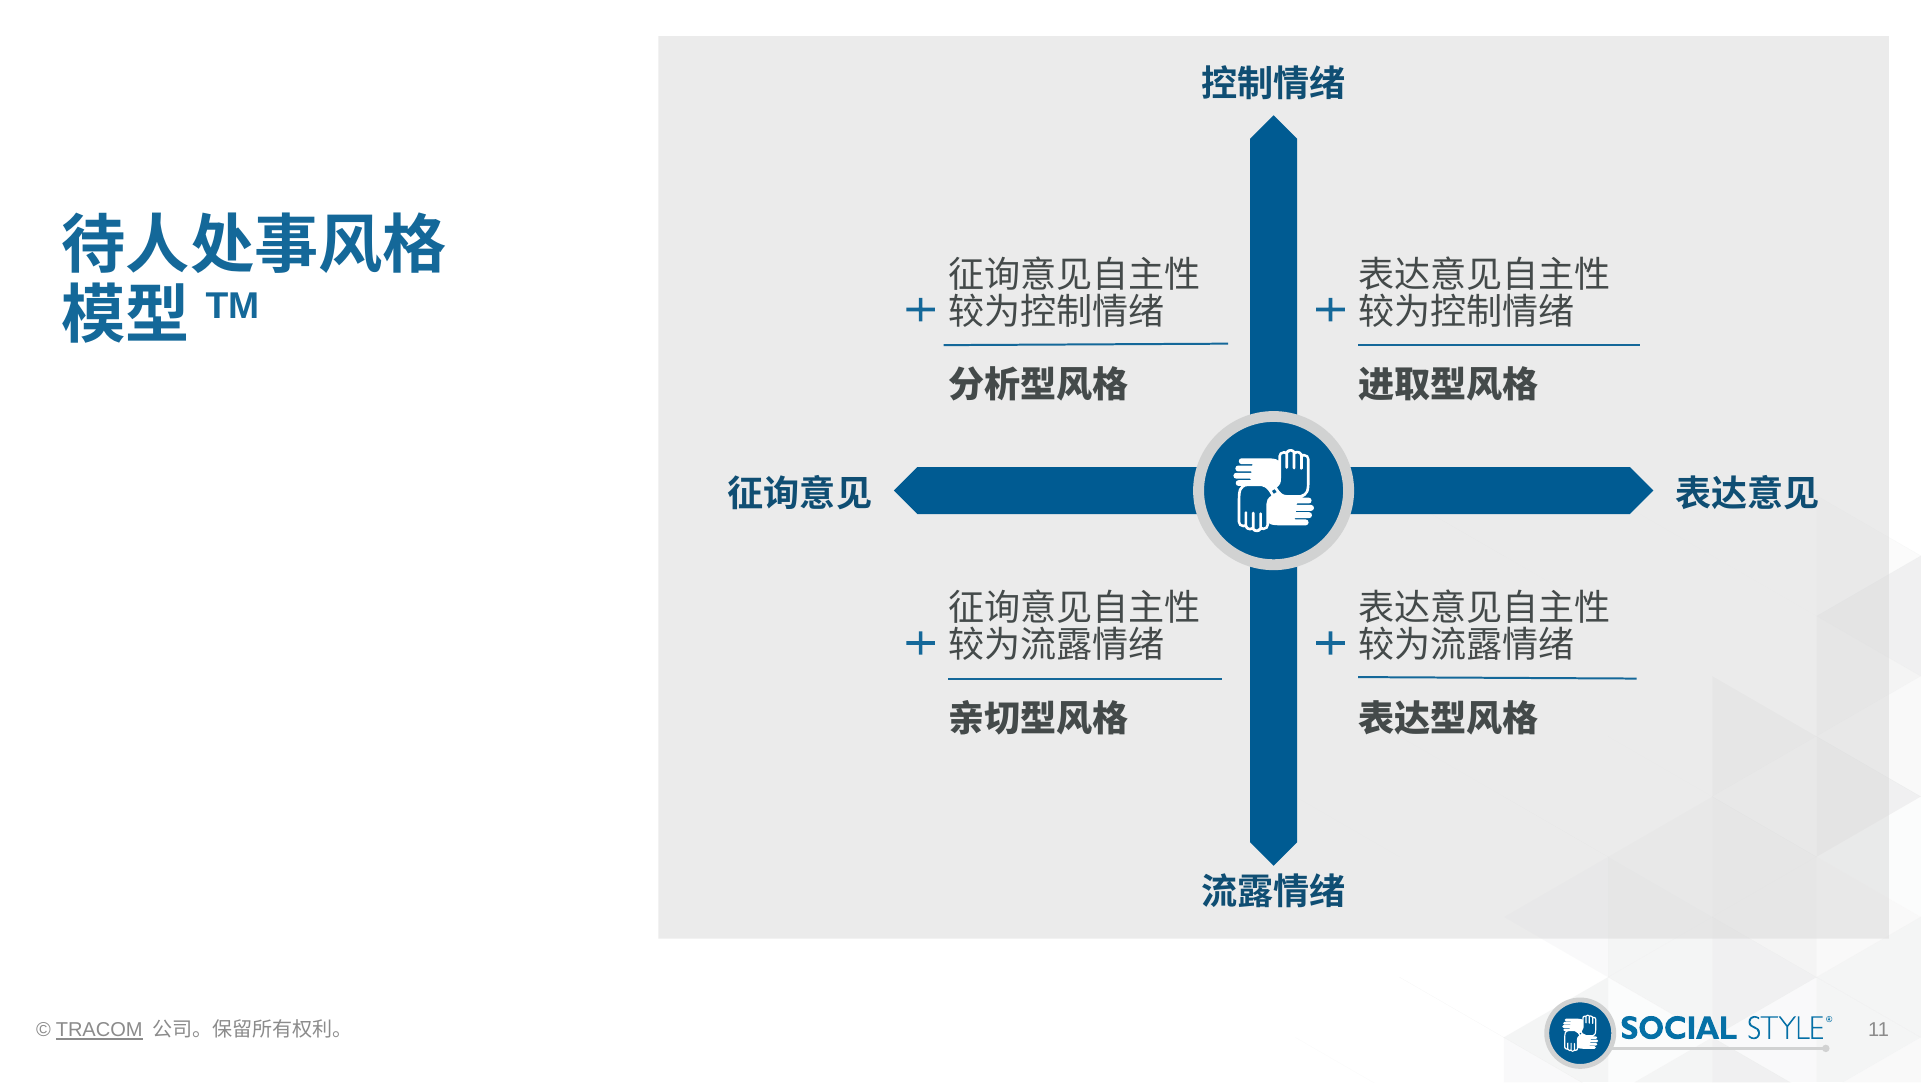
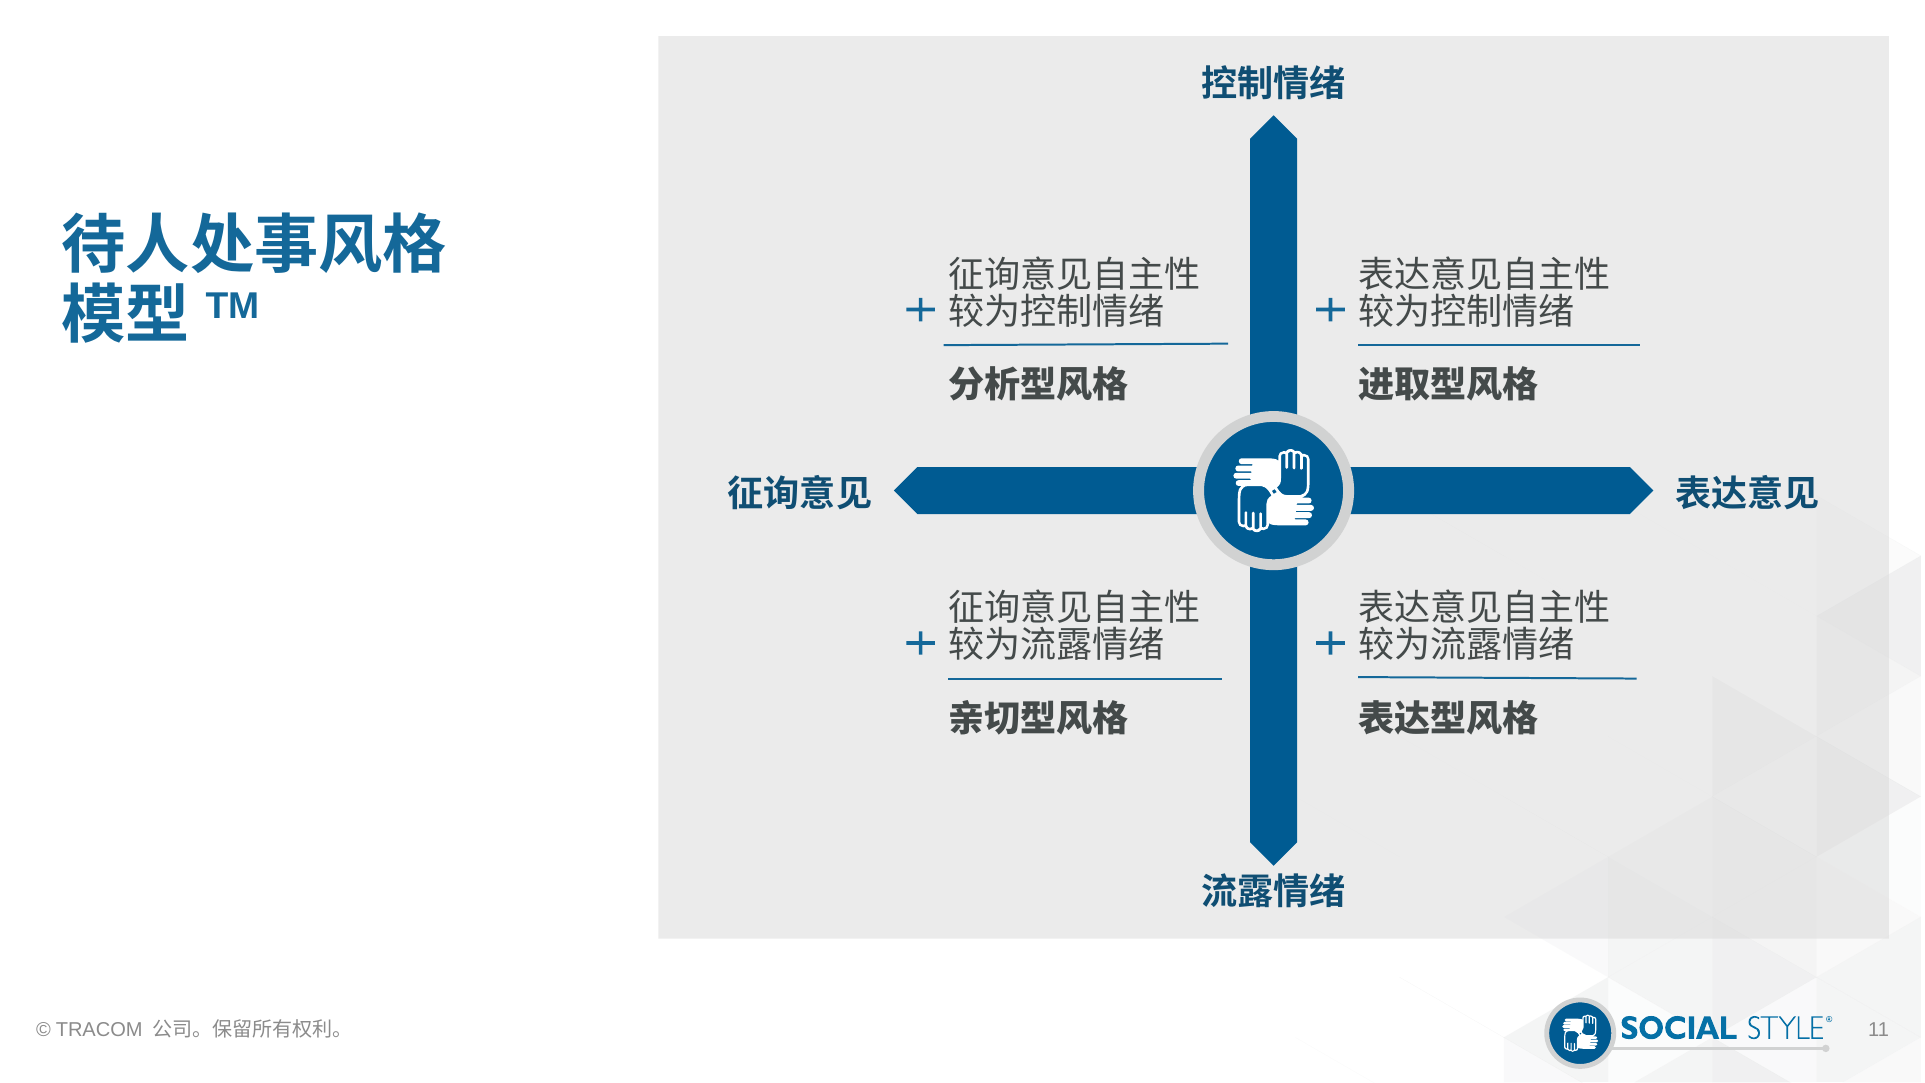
TRACOM underline: present -> none
